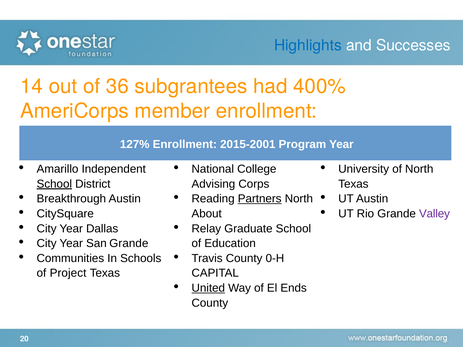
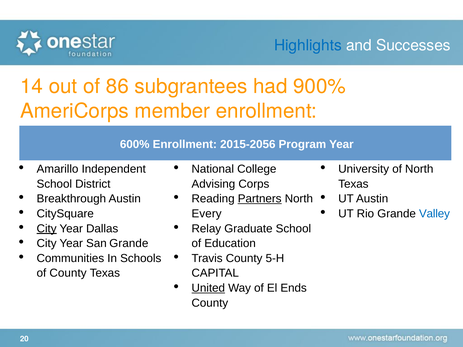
36: 36 -> 86
400%: 400% -> 900%
127%: 127% -> 600%
2015-2001: 2015-2001 -> 2015-2056
School at (54, 184) underline: present -> none
Valley colour: purple -> blue
About: About -> Every
City at (47, 229) underline: none -> present
0-H: 0-H -> 5-H
of Project: Project -> County
